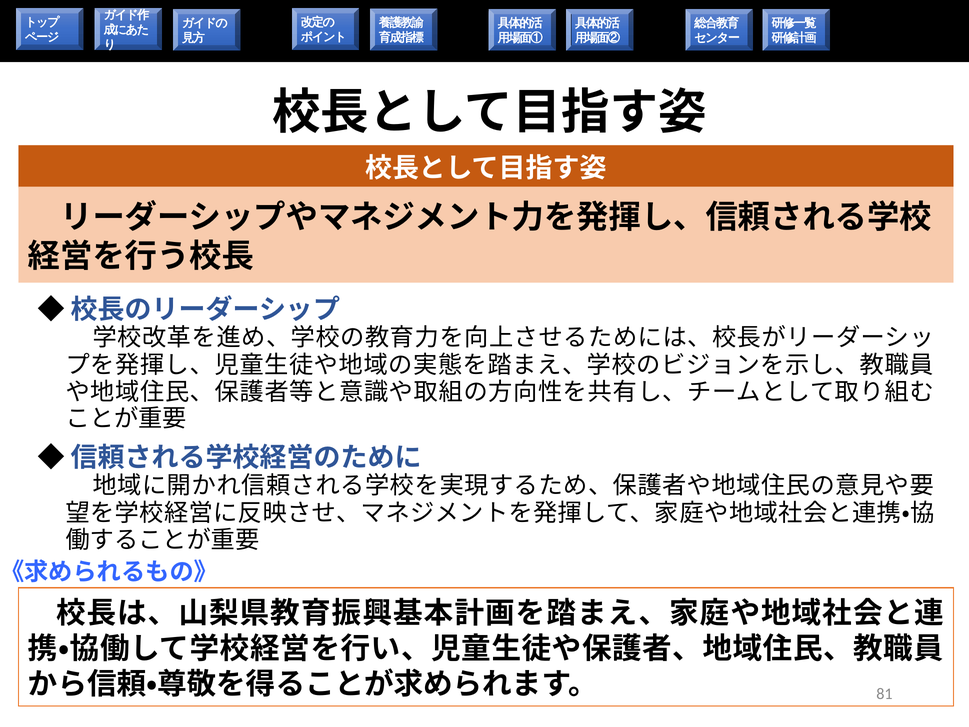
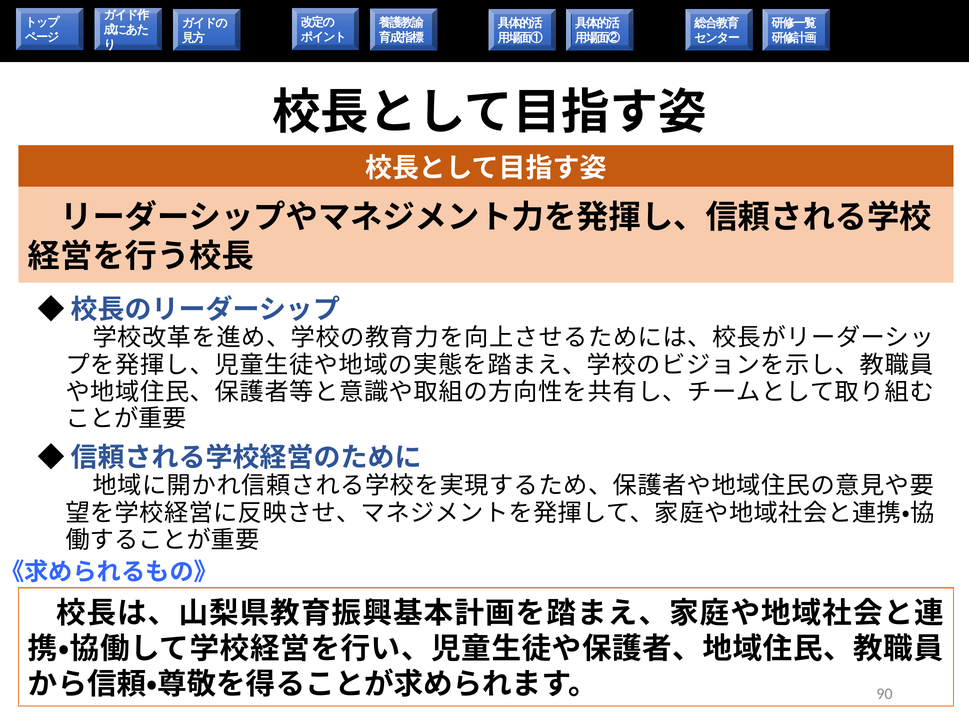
81: 81 -> 90
